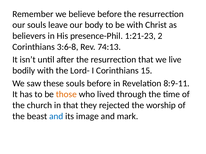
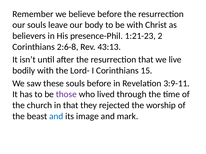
3:6-8: 3:6-8 -> 2:6-8
74:13: 74:13 -> 43:13
8:9-11: 8:9-11 -> 3:9-11
those colour: orange -> purple
